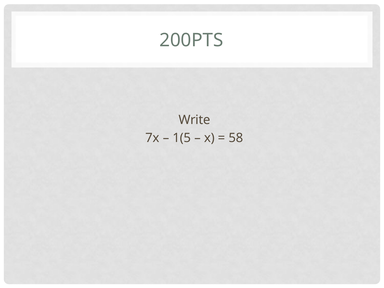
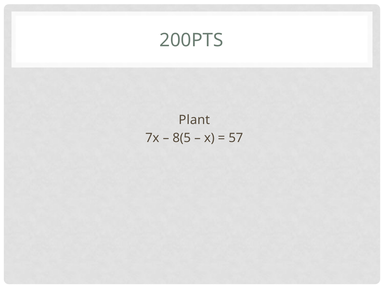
Write: Write -> Plant
1(5: 1(5 -> 8(5
58: 58 -> 57
